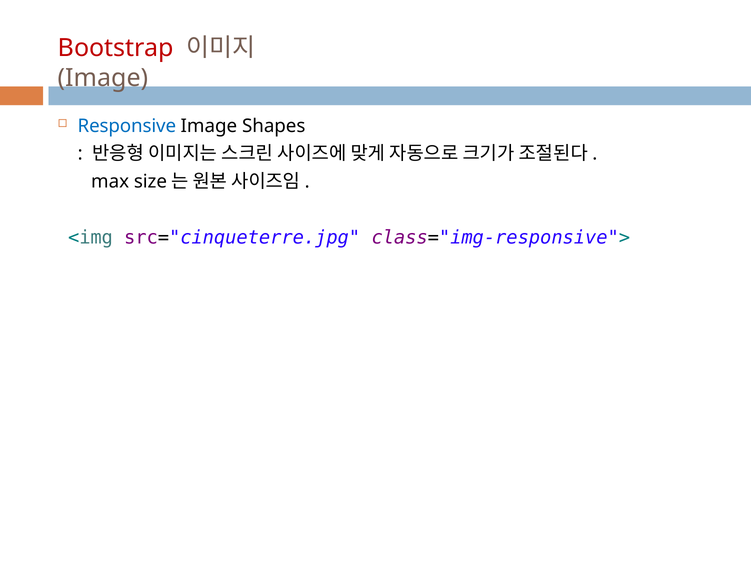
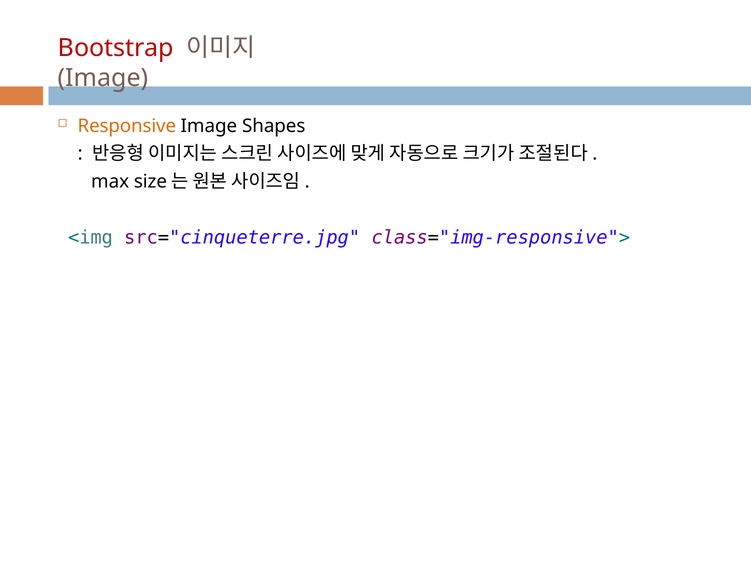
Responsive colour: blue -> orange
